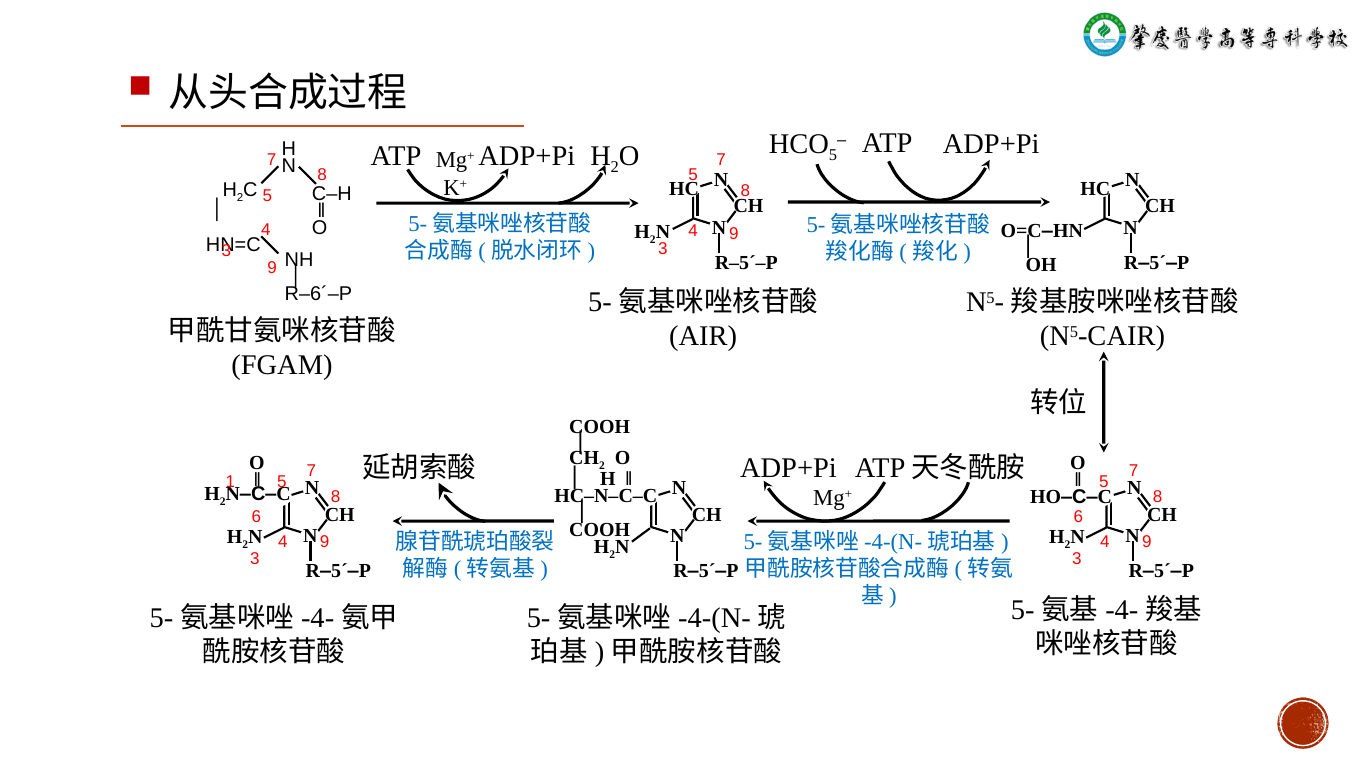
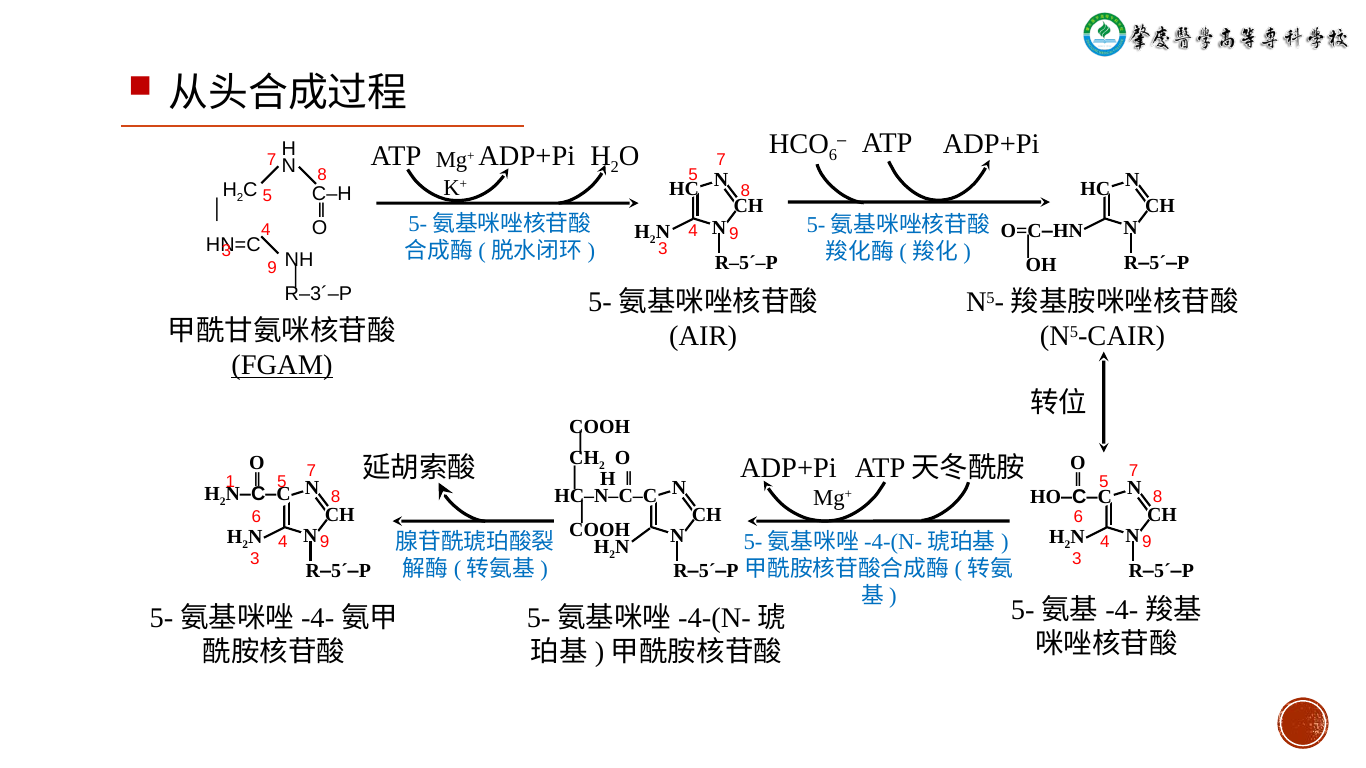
5 at (833, 155): 5 -> 6
R‒6´‒P: R‒6´‒P -> R‒3´‒P
FGAM underline: none -> present
